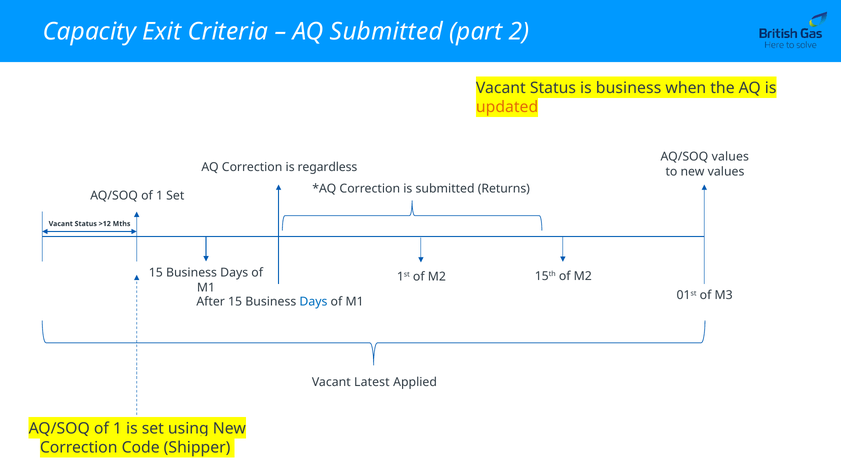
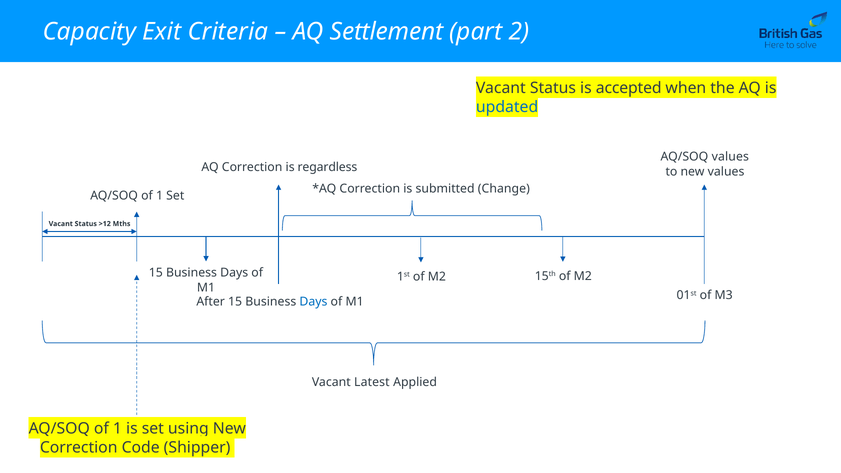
AQ Submitted: Submitted -> Settlement
is business: business -> accepted
updated colour: orange -> blue
Returns: Returns -> Change
